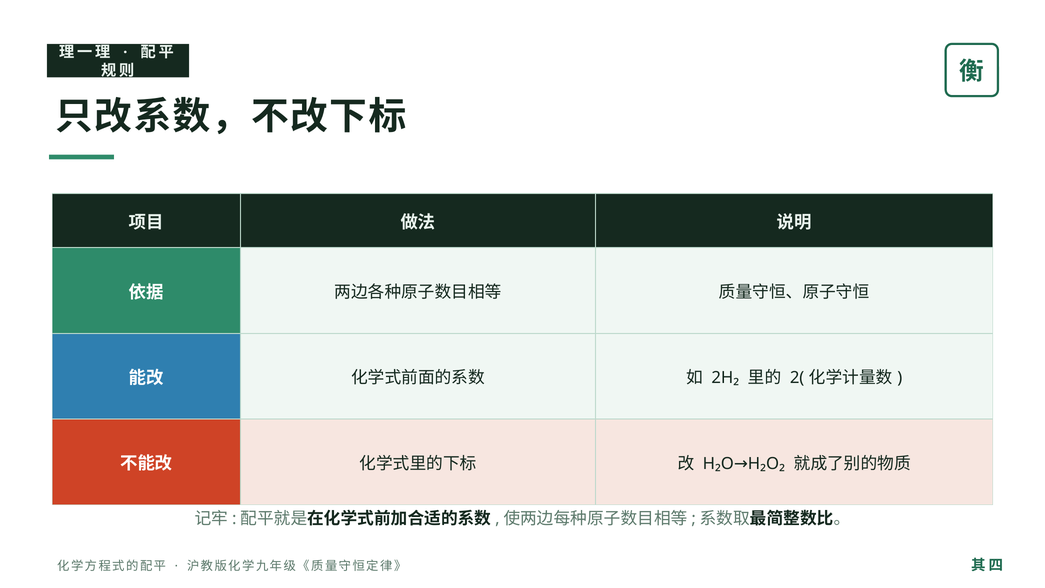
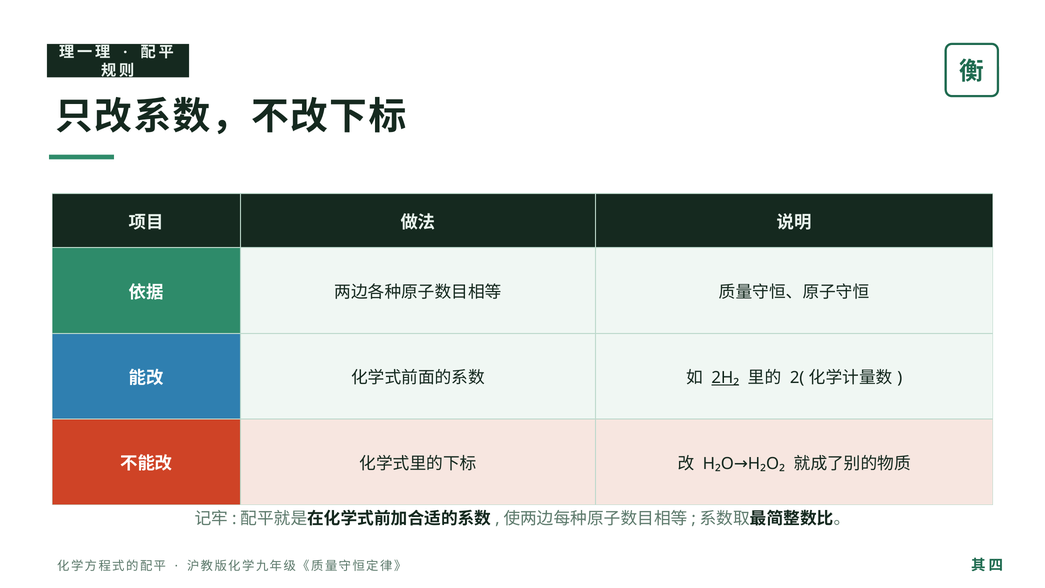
2H₂ underline: none -> present
